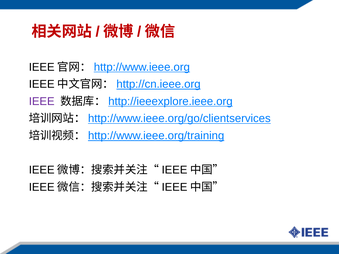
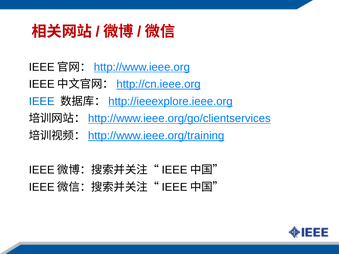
IEEE colour: purple -> blue
